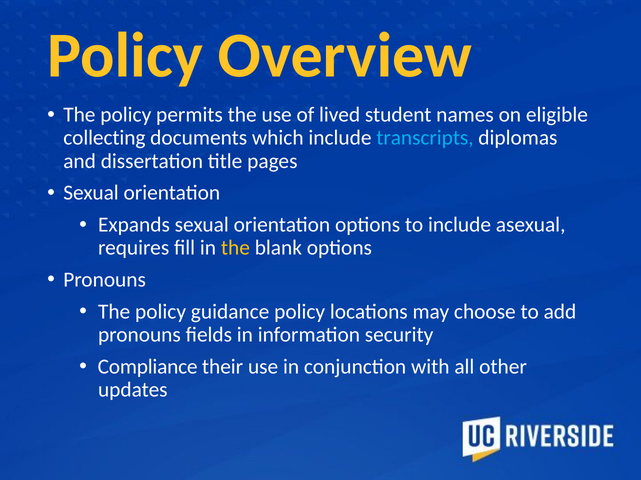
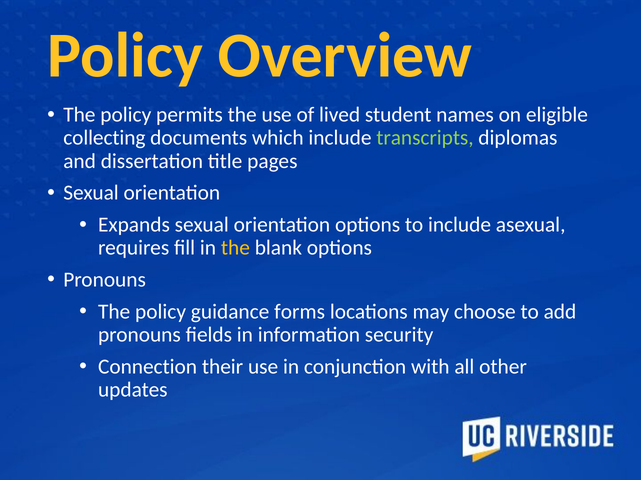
transcripts colour: light blue -> light green
guidance policy: policy -> forms
Compliance: Compliance -> Connection
